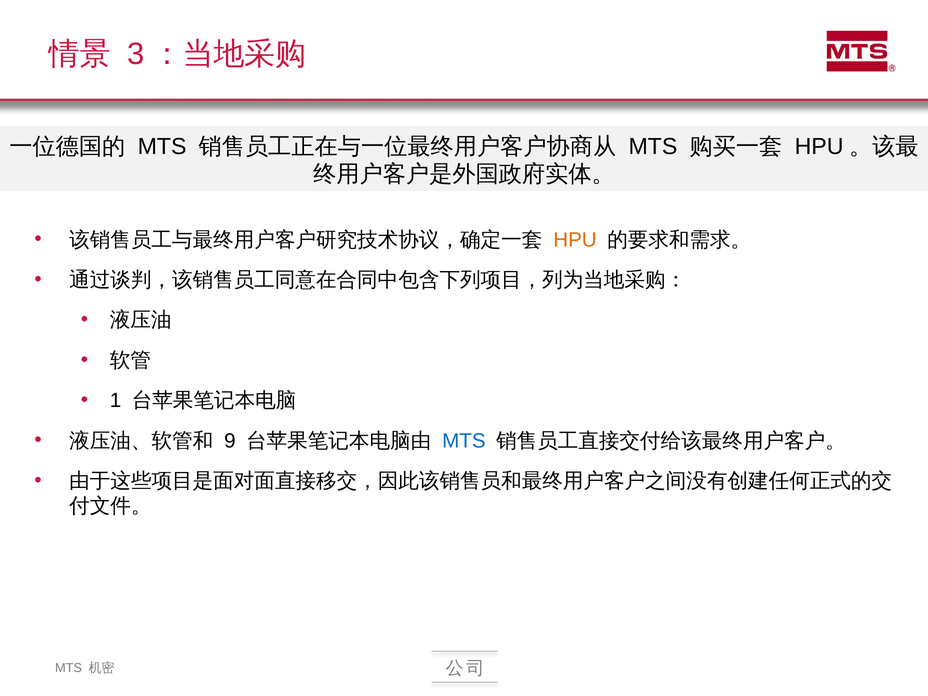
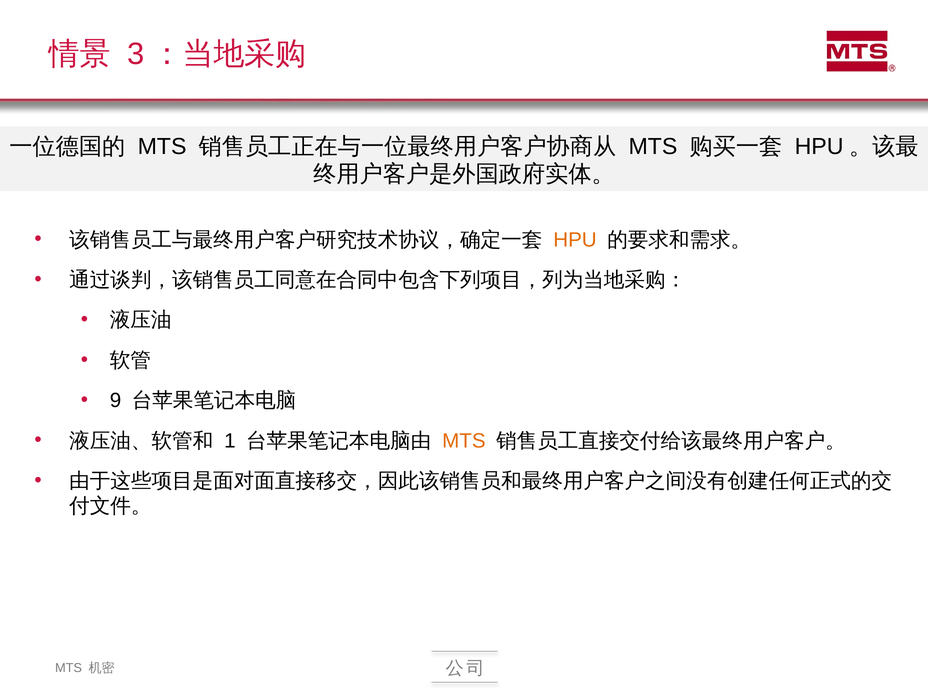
1: 1 -> 9
9: 9 -> 1
MTS at (464, 441) colour: blue -> orange
